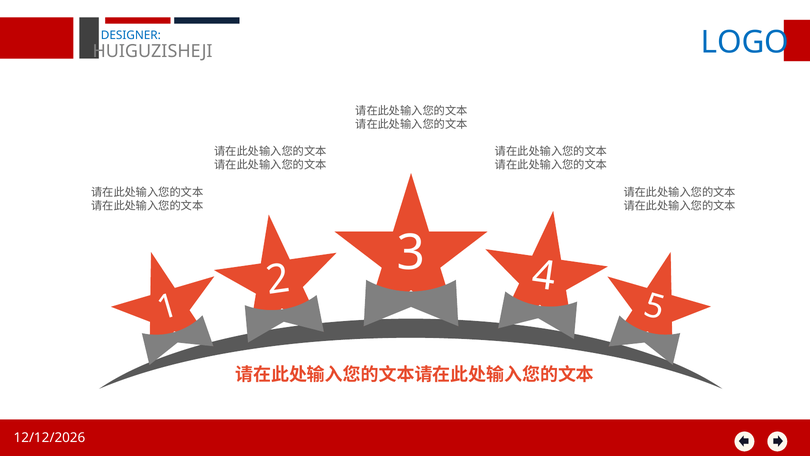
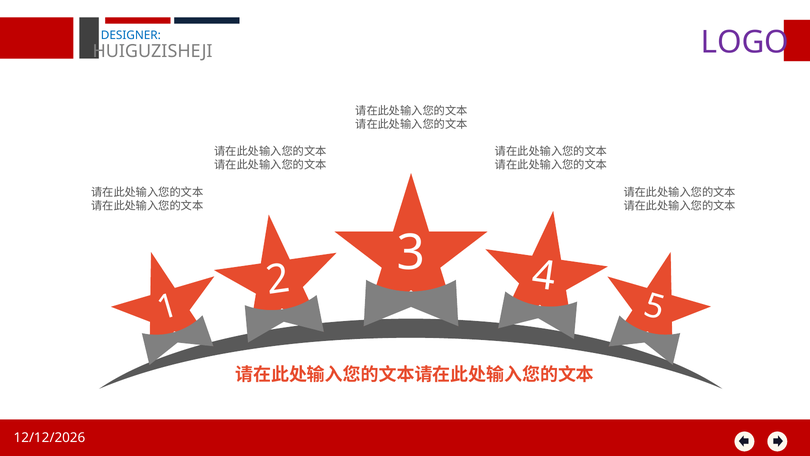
LOGO colour: blue -> purple
